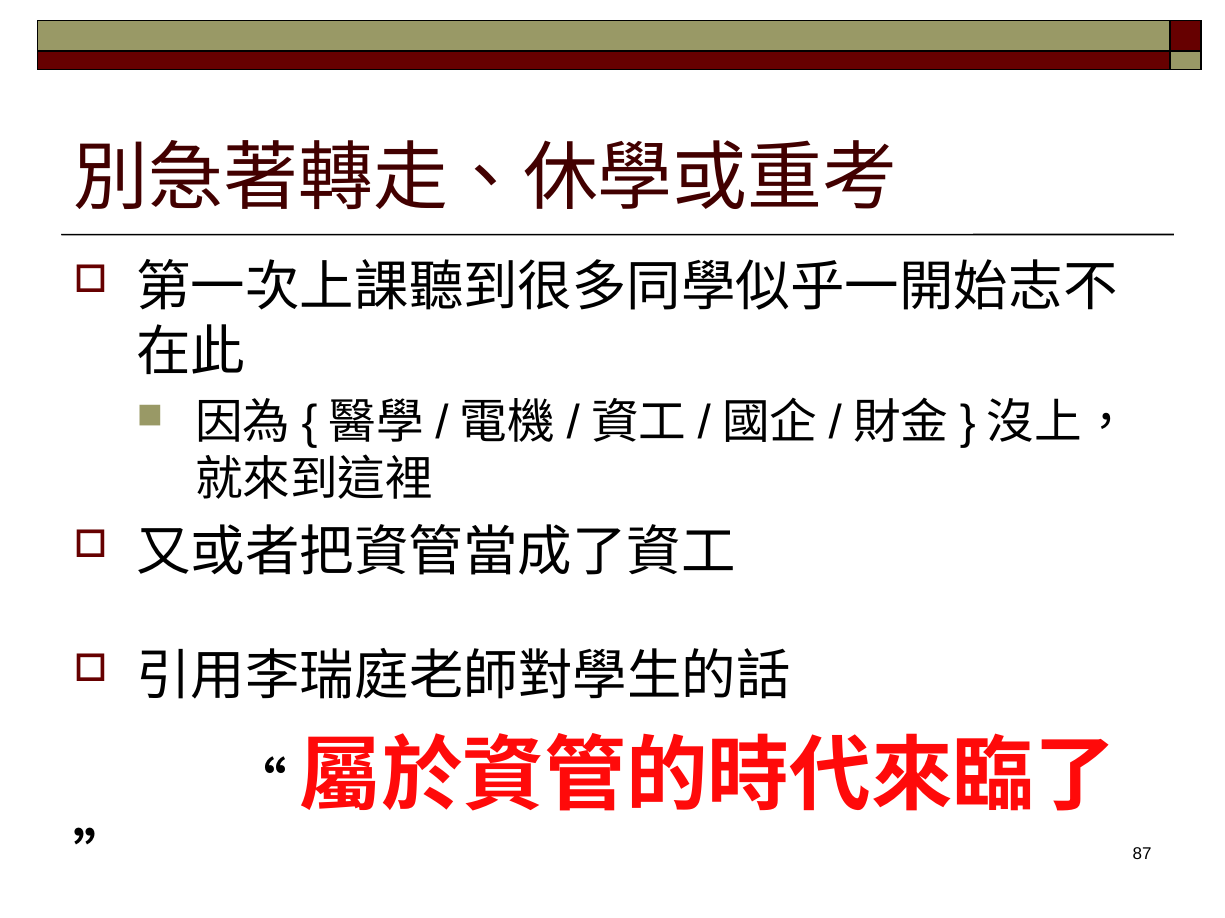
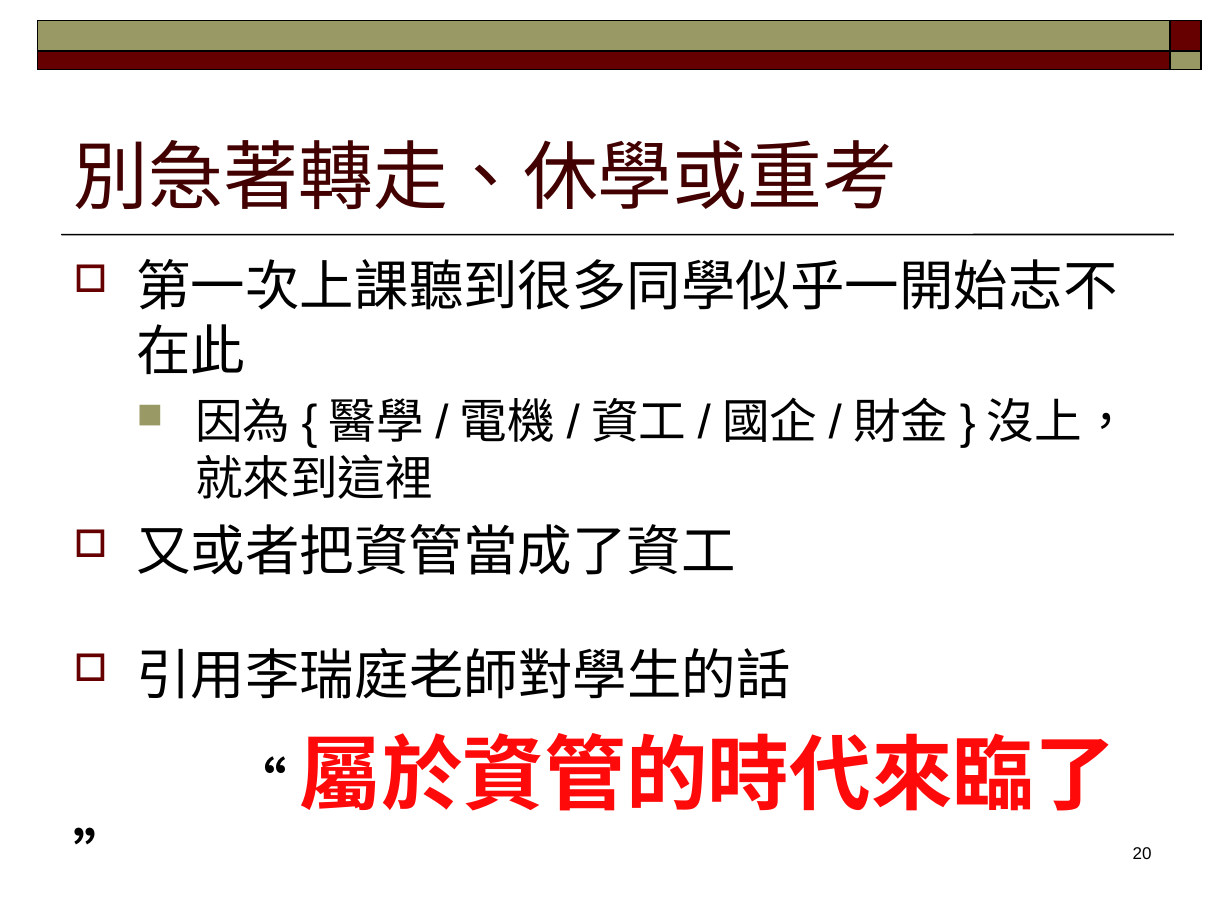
87: 87 -> 20
